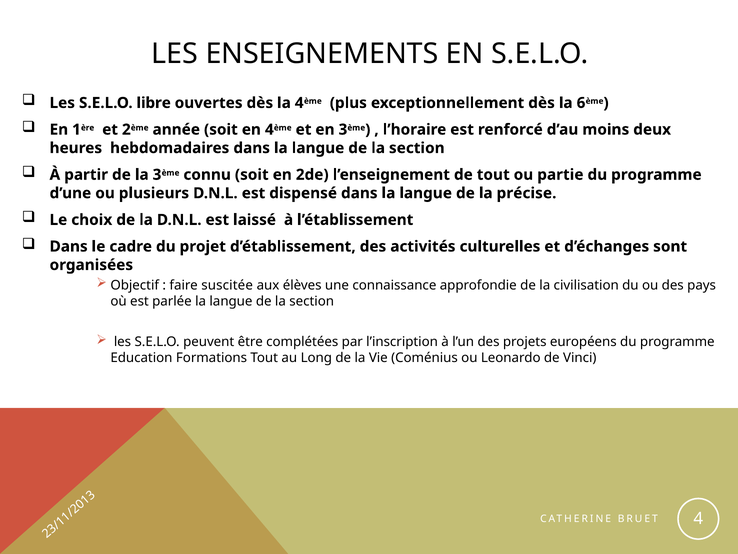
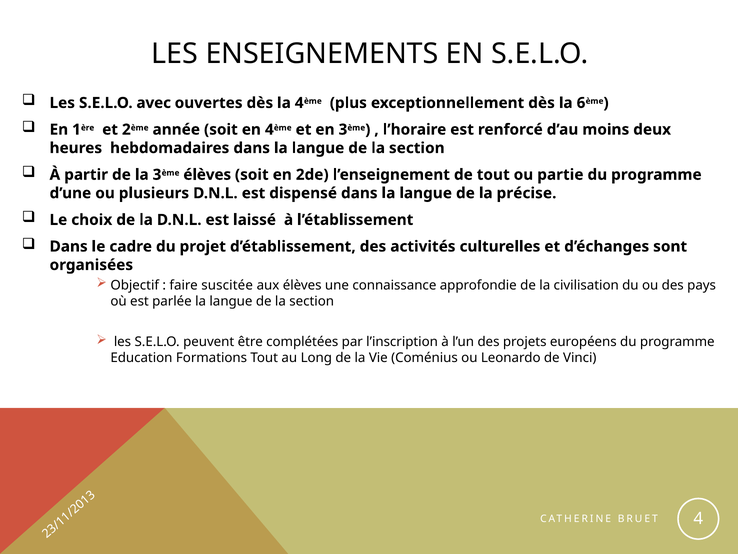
libre: libre -> avec
3ème connu: connu -> élèves
